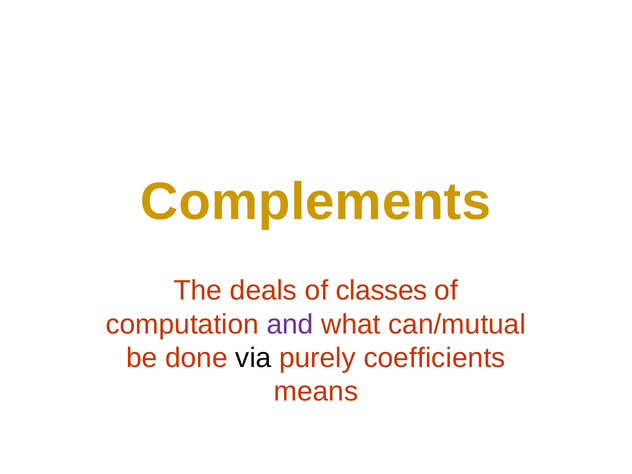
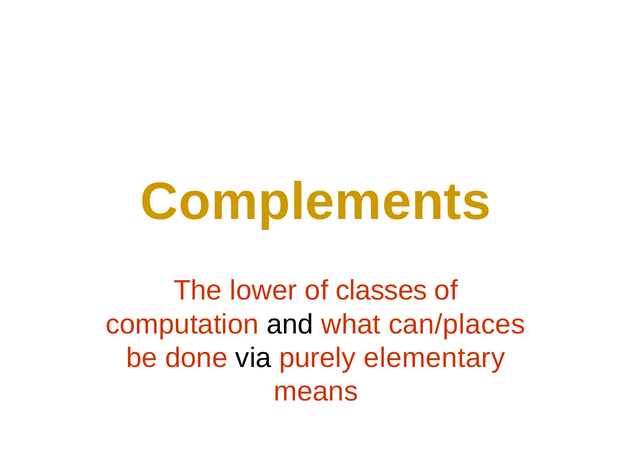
deals: deals -> lower
and colour: purple -> black
can/mutual: can/mutual -> can/places
coefficients: coefficients -> elementary
